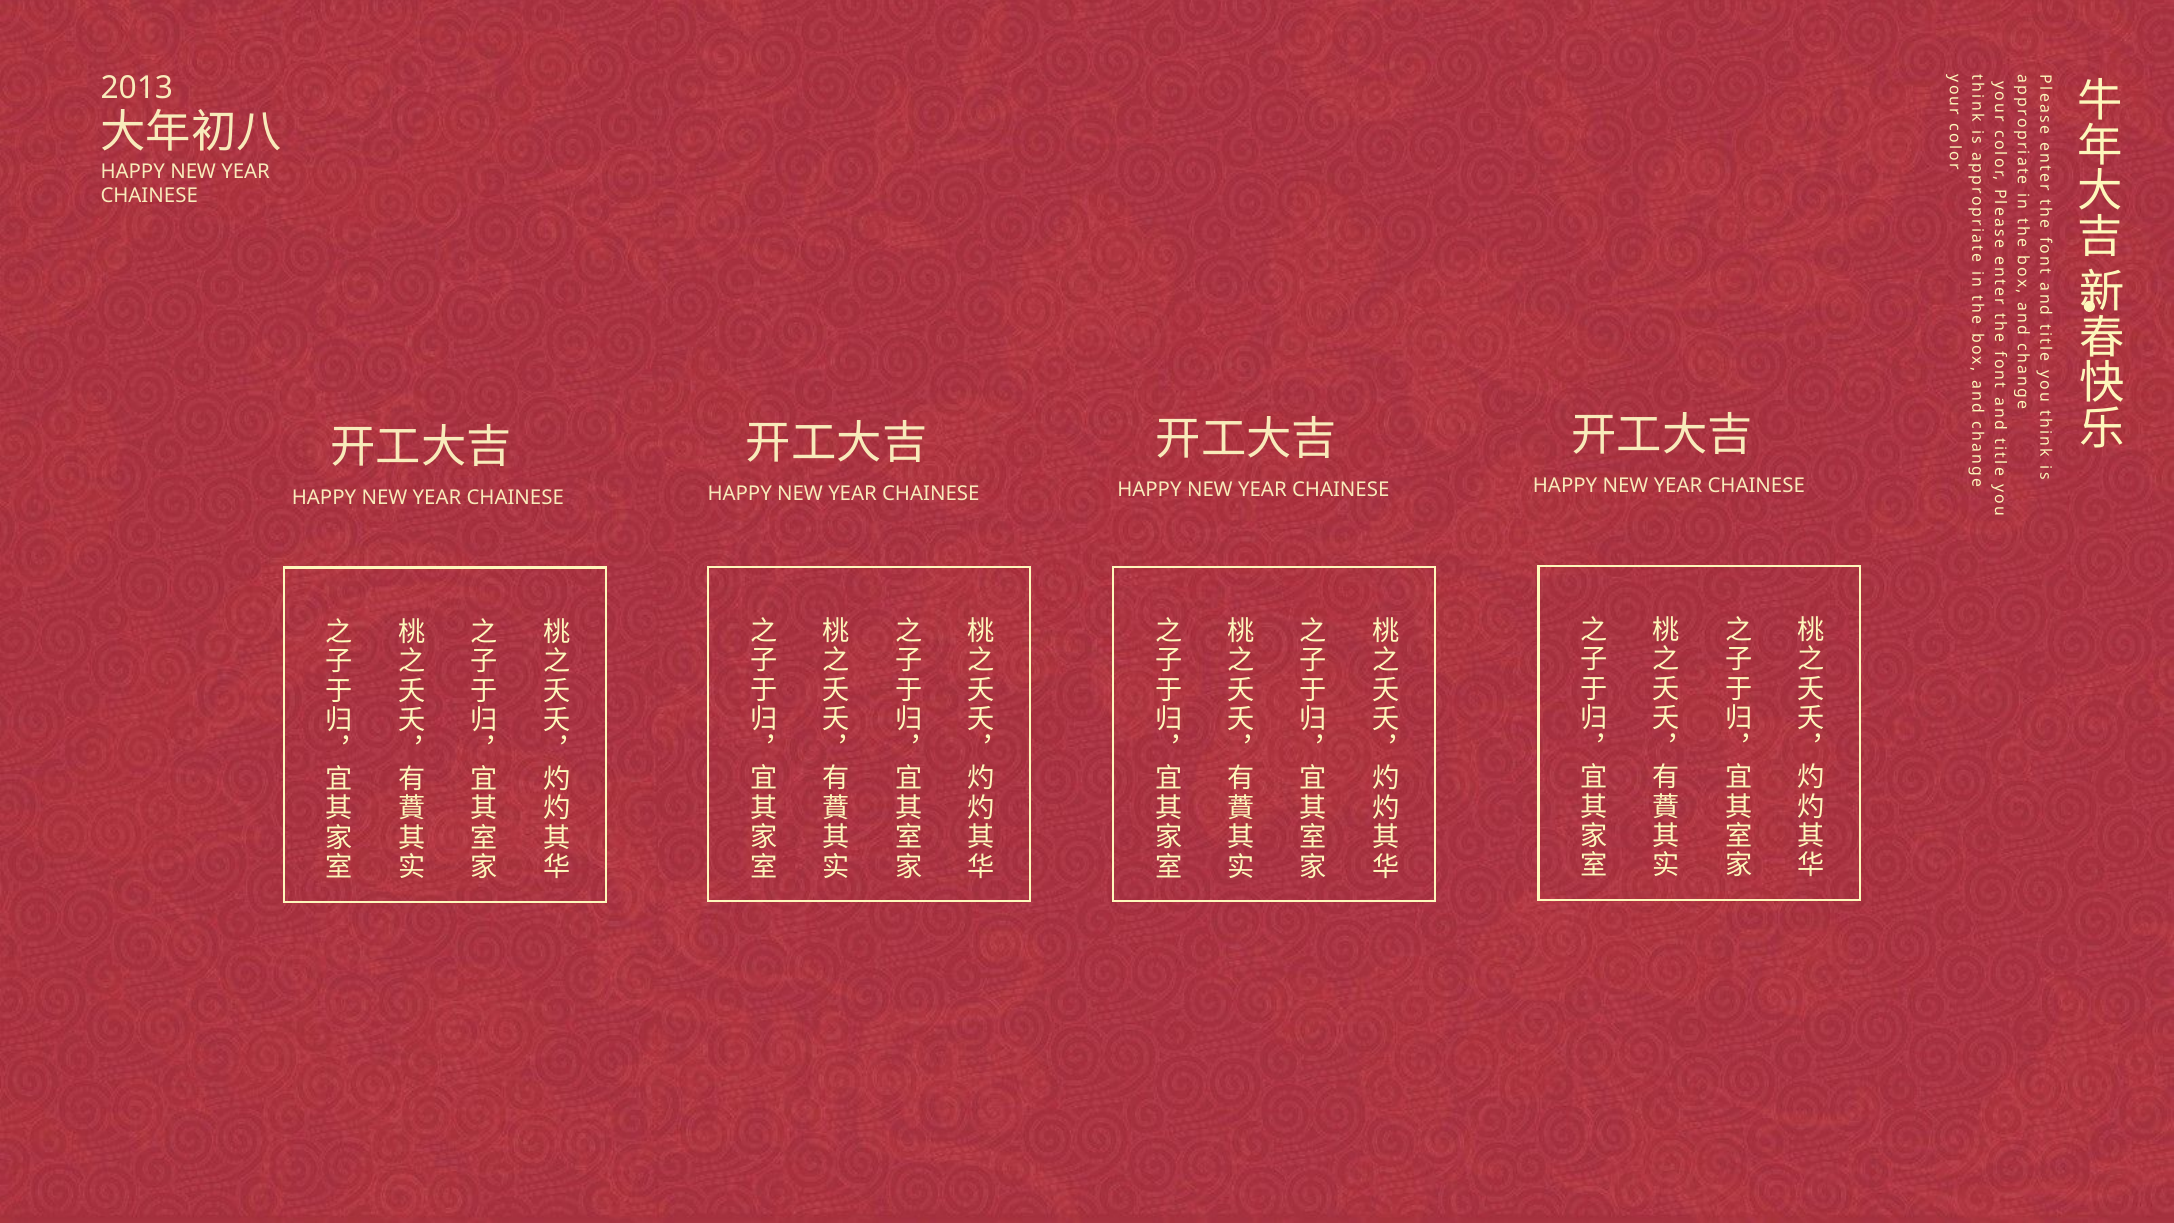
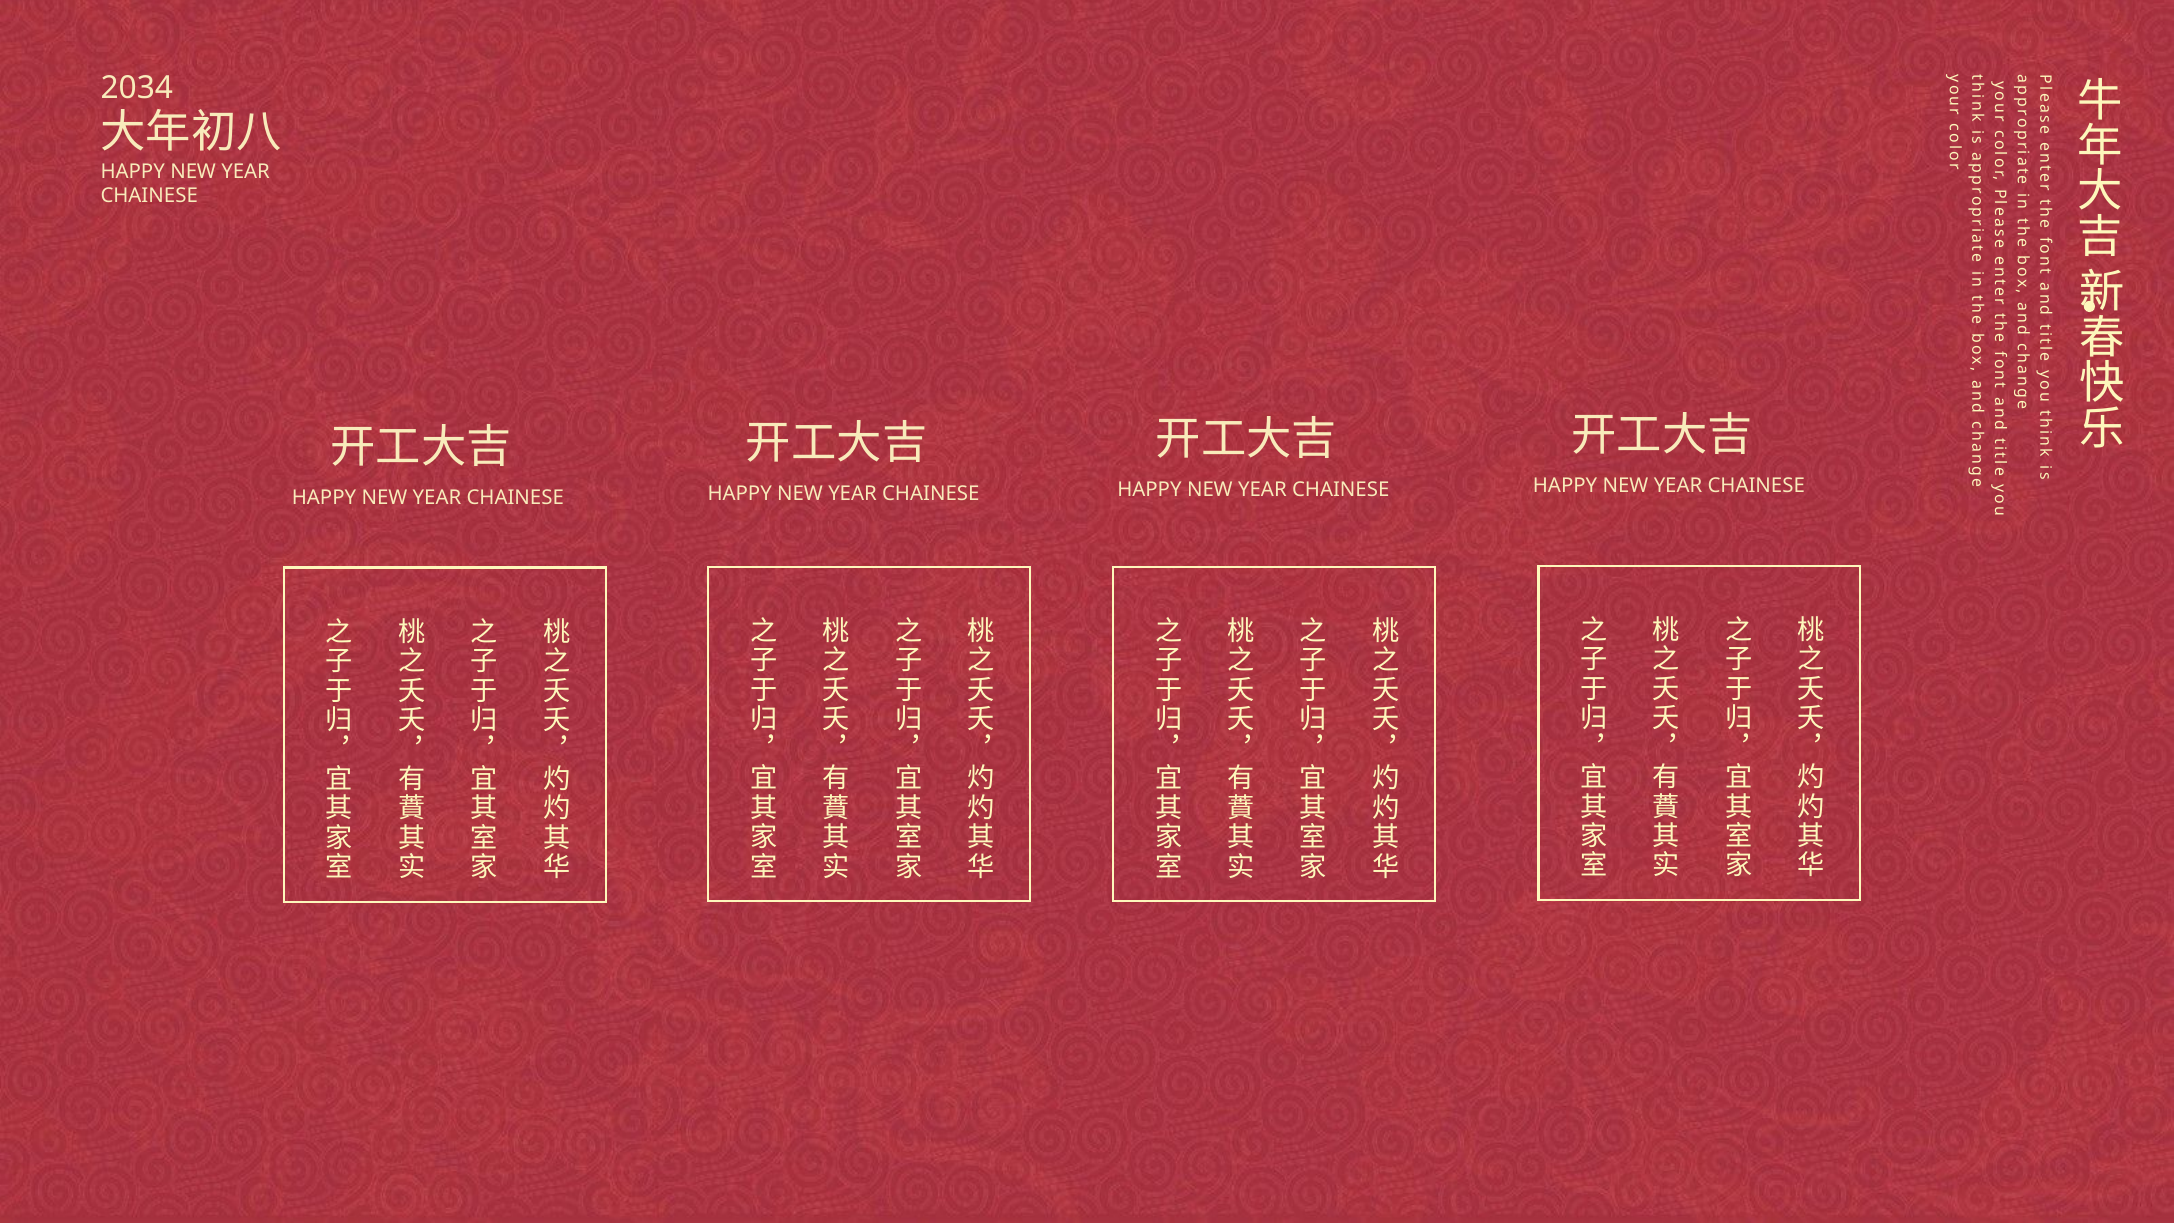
2013: 2013 -> 2034
